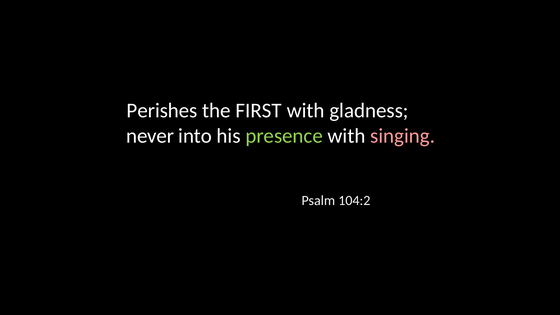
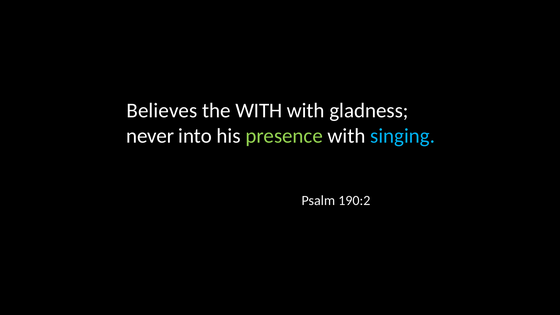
Perishes: Perishes -> Believes
the FIRST: FIRST -> WITH
singing colour: pink -> light blue
104:2: 104:2 -> 190:2
